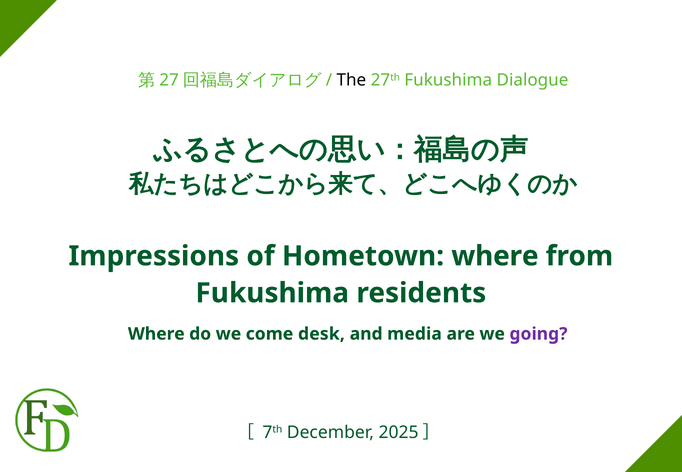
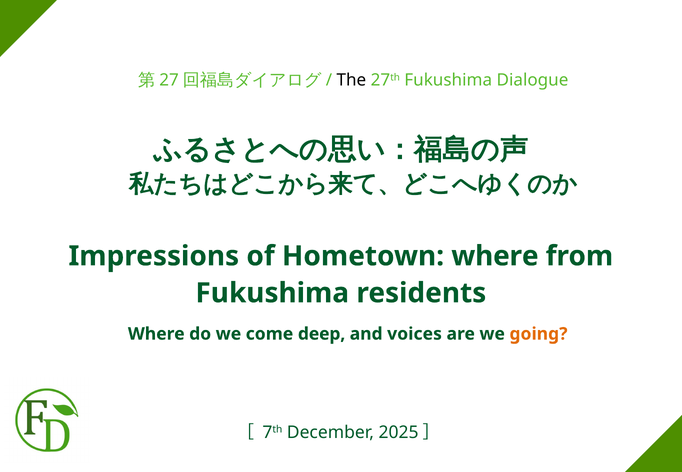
desk: desk -> deep
media: media -> voices
going colour: purple -> orange
